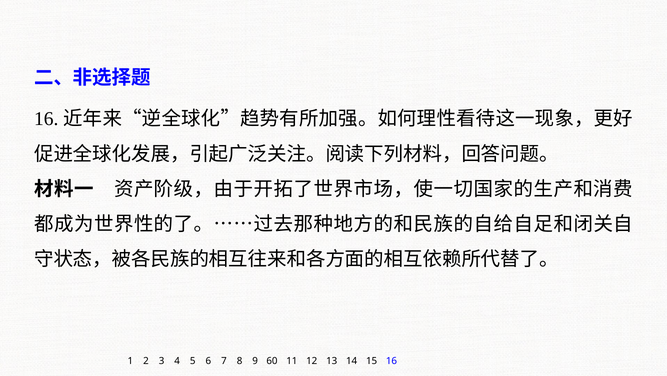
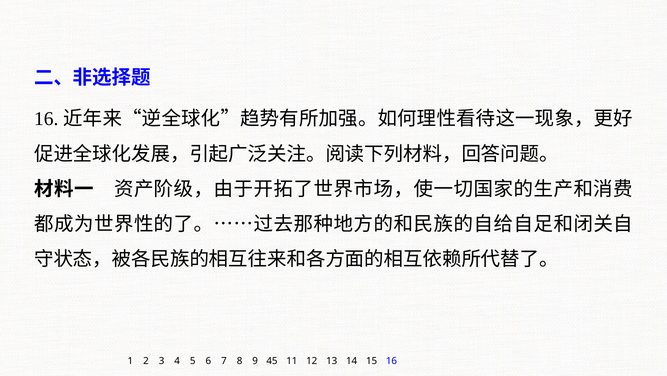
60: 60 -> 45
